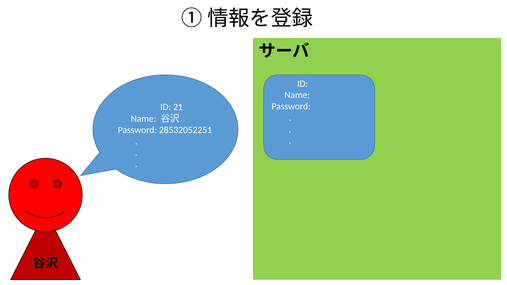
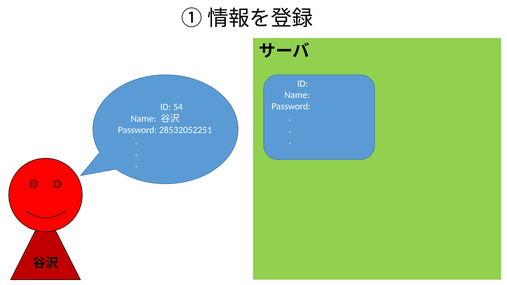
21: 21 -> 54
